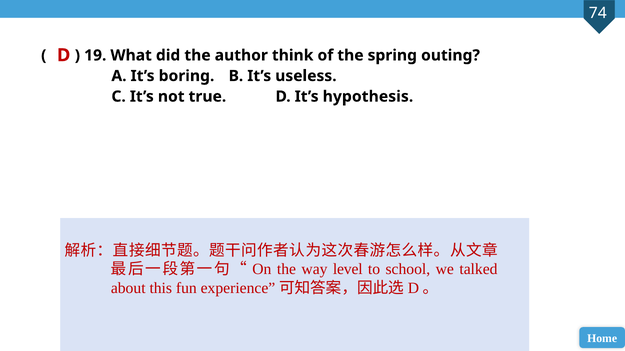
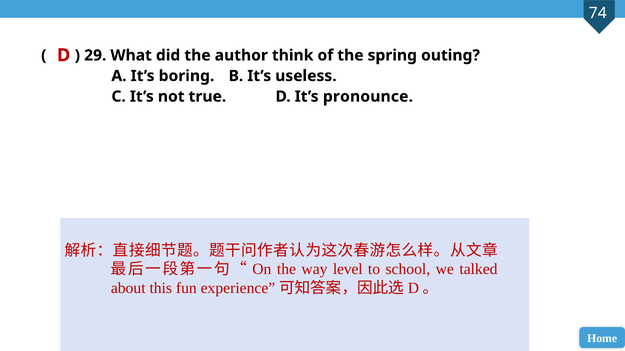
19: 19 -> 29
hypothesis: hypothesis -> pronounce
